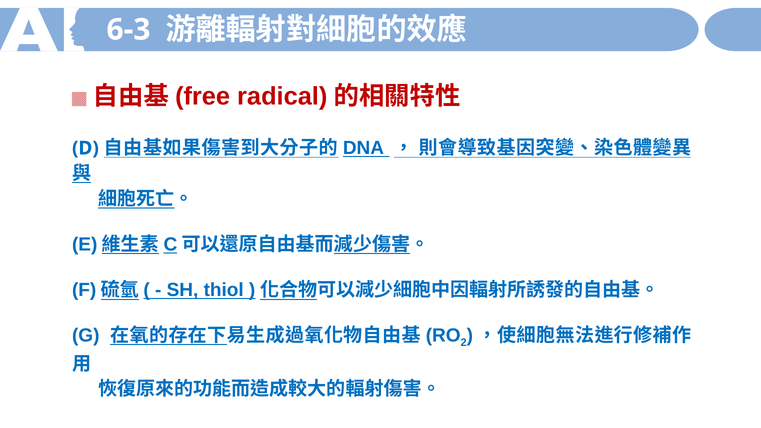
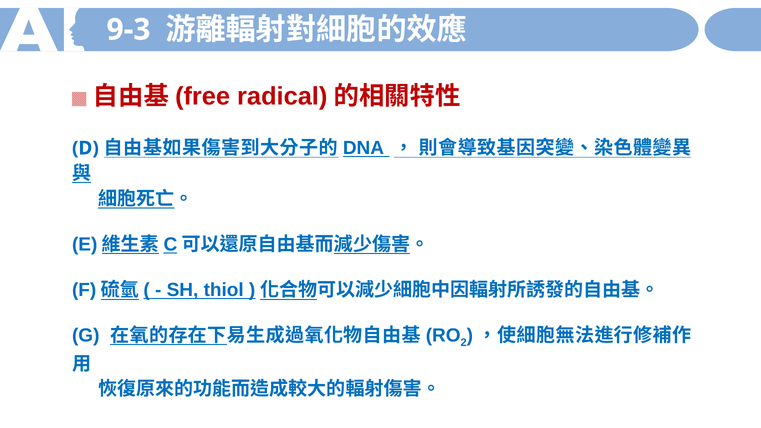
6-3: 6-3 -> 9-3
